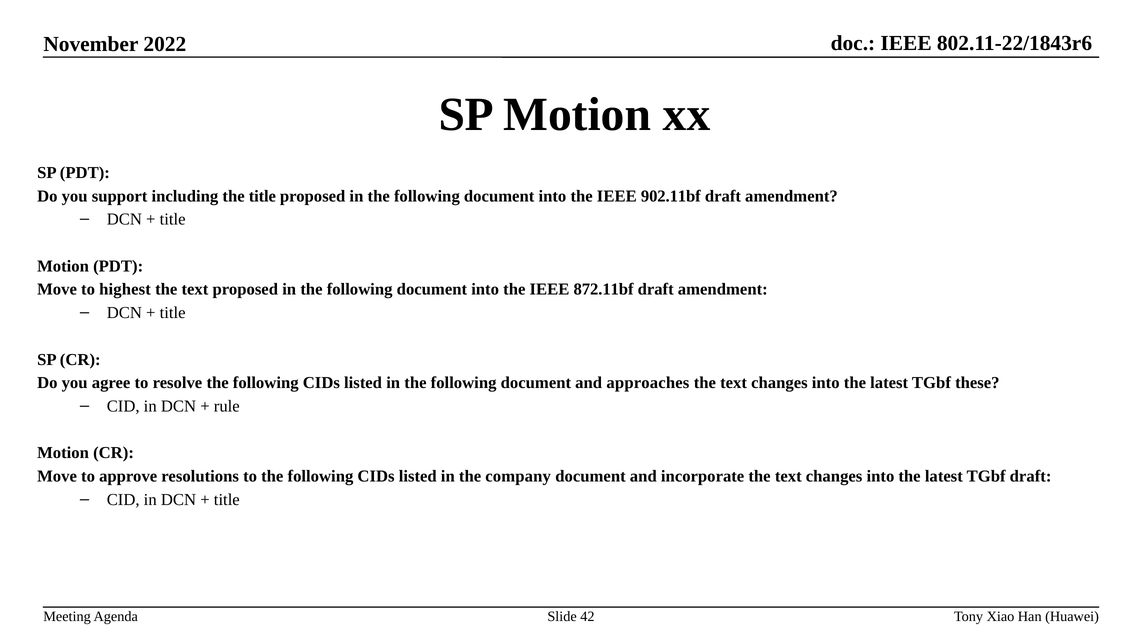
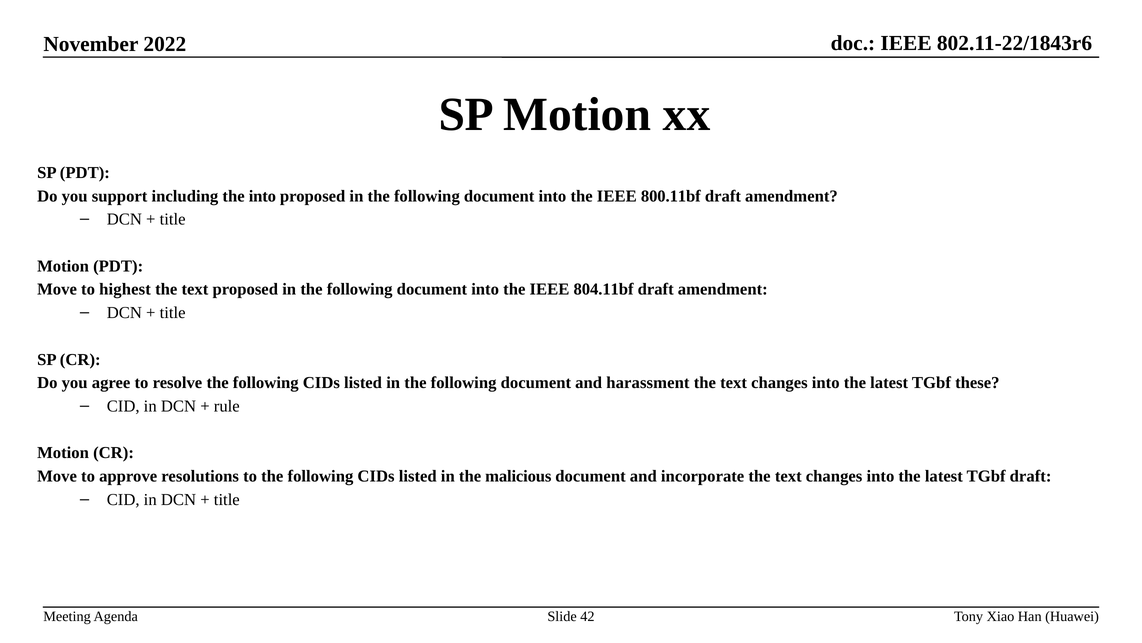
the title: title -> into
902.11bf: 902.11bf -> 800.11bf
872.11bf: 872.11bf -> 804.11bf
approaches: approaches -> harassment
company: company -> malicious
